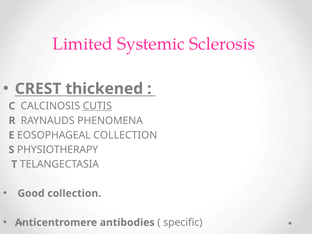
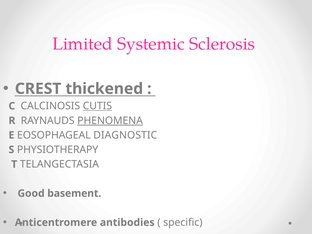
PHENOMENA underline: none -> present
EOSOPHAGEAL COLLECTION: COLLECTION -> DIAGNOSTIC
Good collection: collection -> basement
